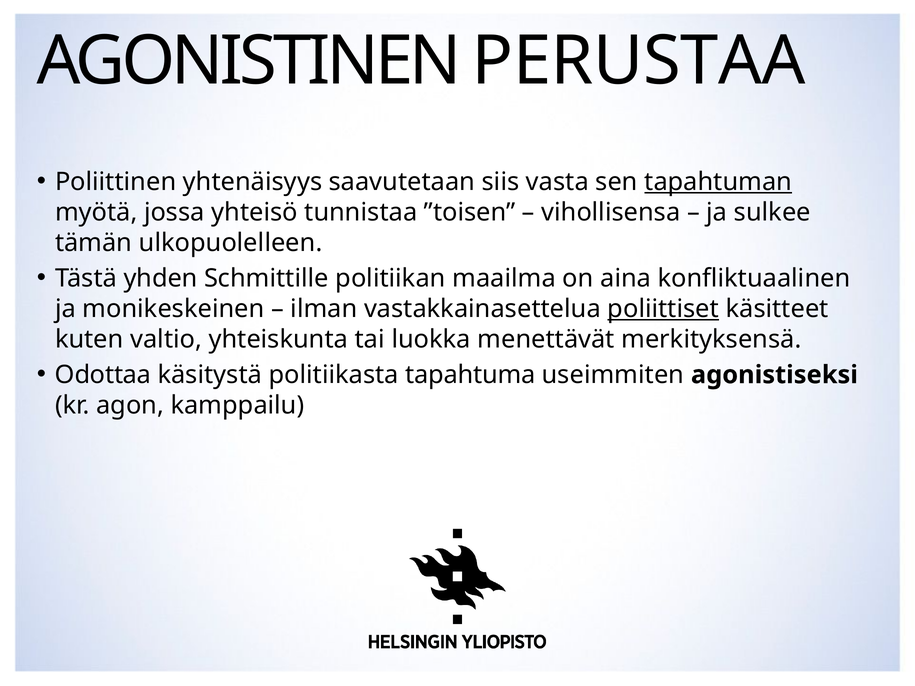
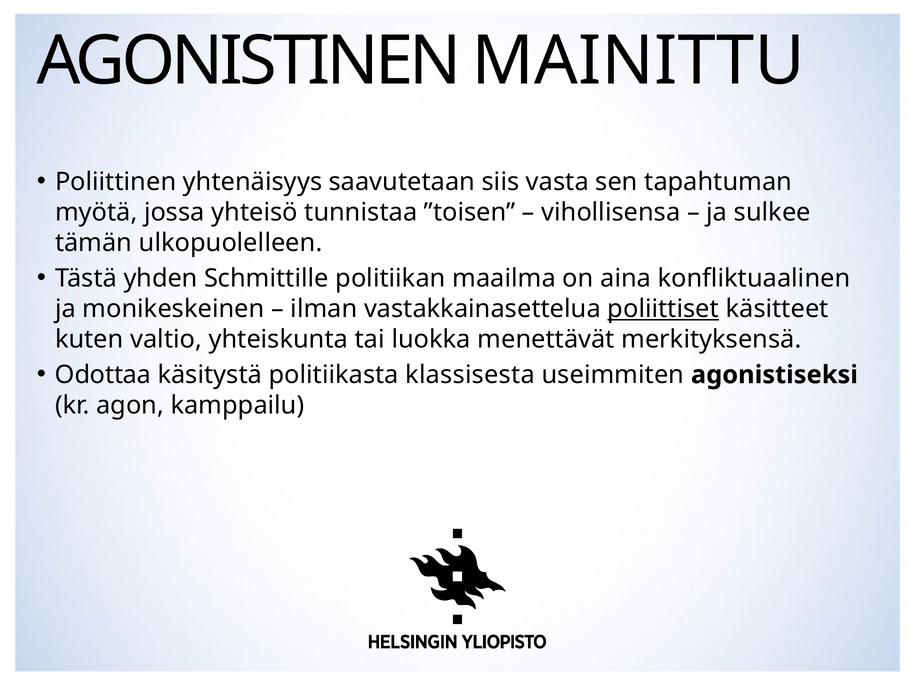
PERUSTAA: PERUSTAA -> MAINITTU
tapahtuman underline: present -> none
tapahtuma: tapahtuma -> klassisesta
